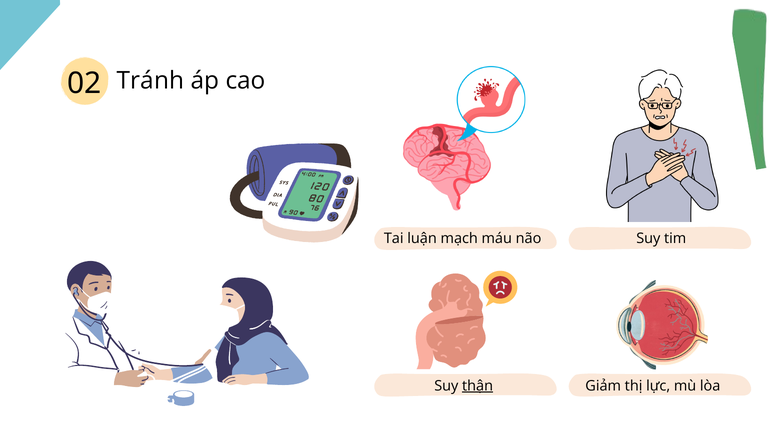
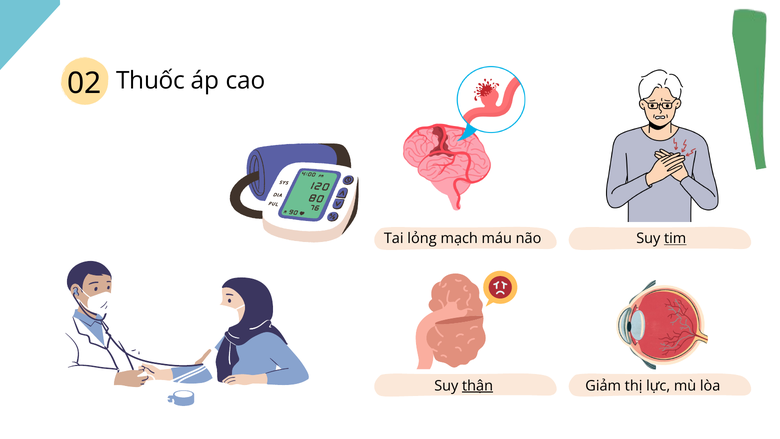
Tránh: Tránh -> Thuốc
luận: luận -> lỏng
tim underline: none -> present
